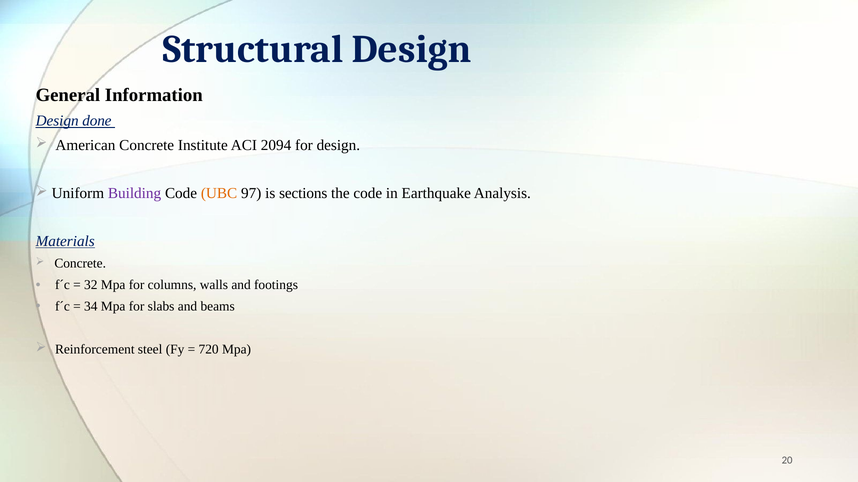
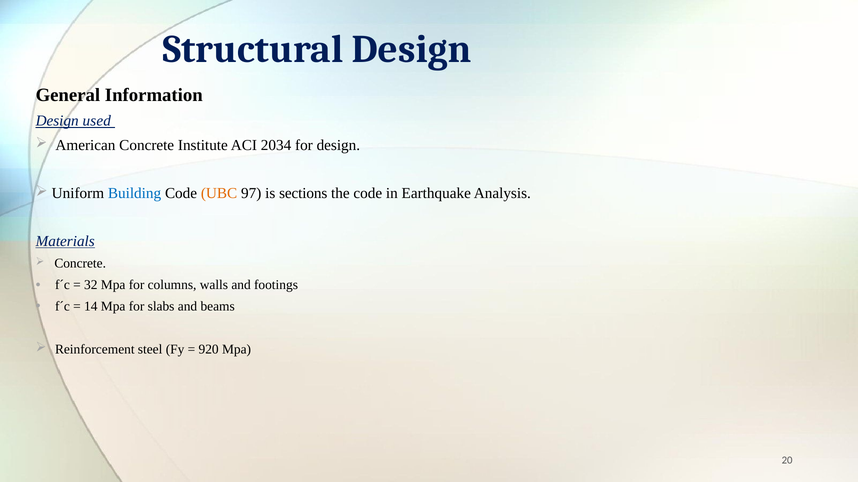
done: done -> used
2094: 2094 -> 2034
Building colour: purple -> blue
34: 34 -> 14
720: 720 -> 920
